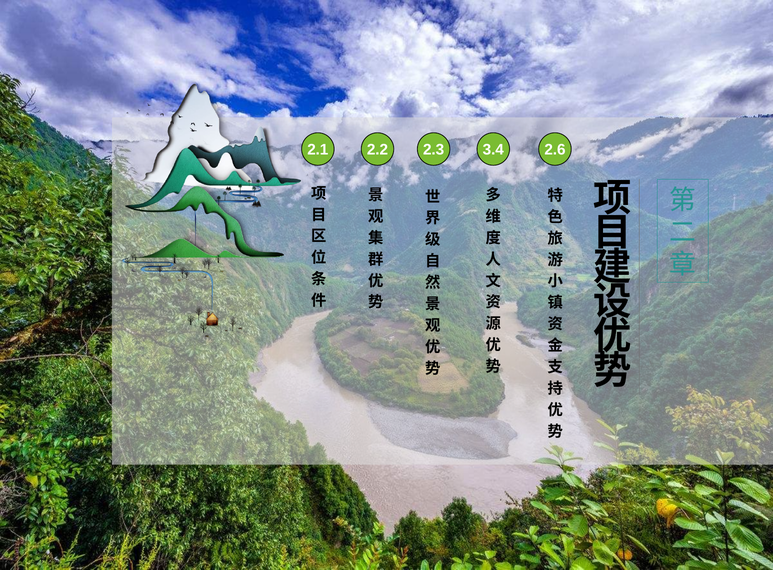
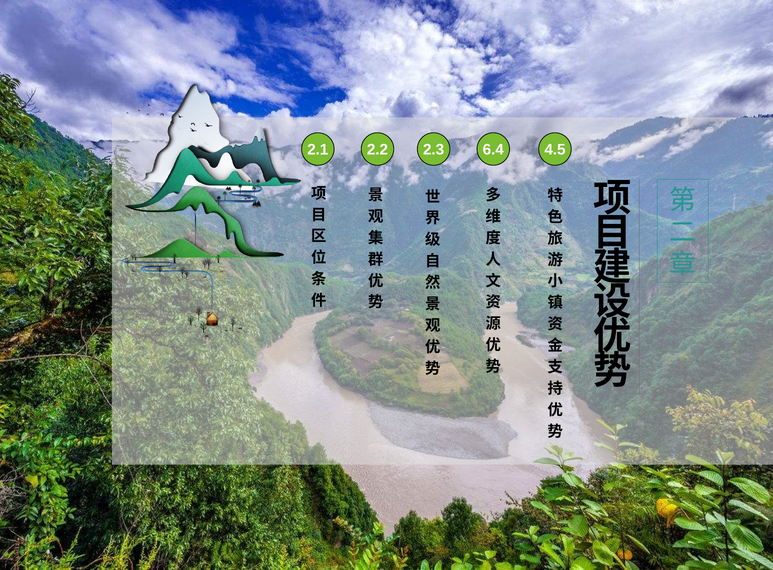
3.4: 3.4 -> 6.4
2.6: 2.6 -> 4.5
